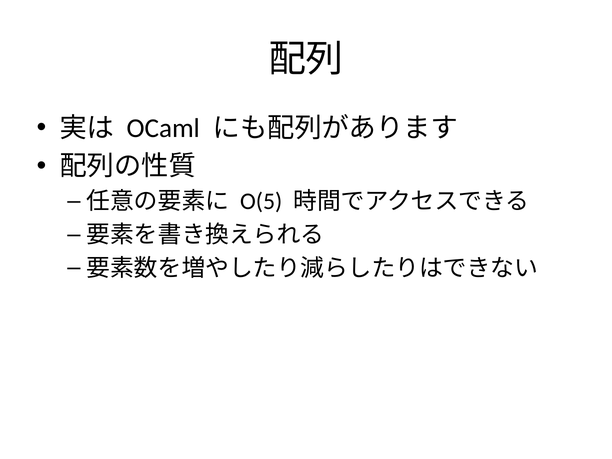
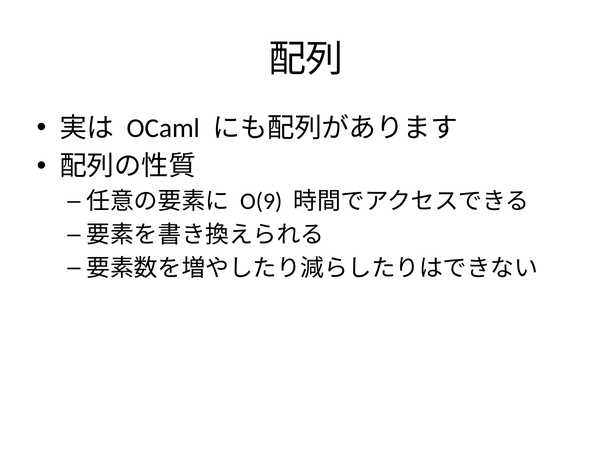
O(5: O(5 -> O(9
